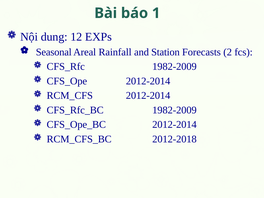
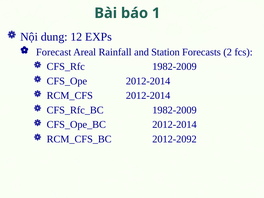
Seasonal: Seasonal -> Forecast
2012-2018: 2012-2018 -> 2012-2092
